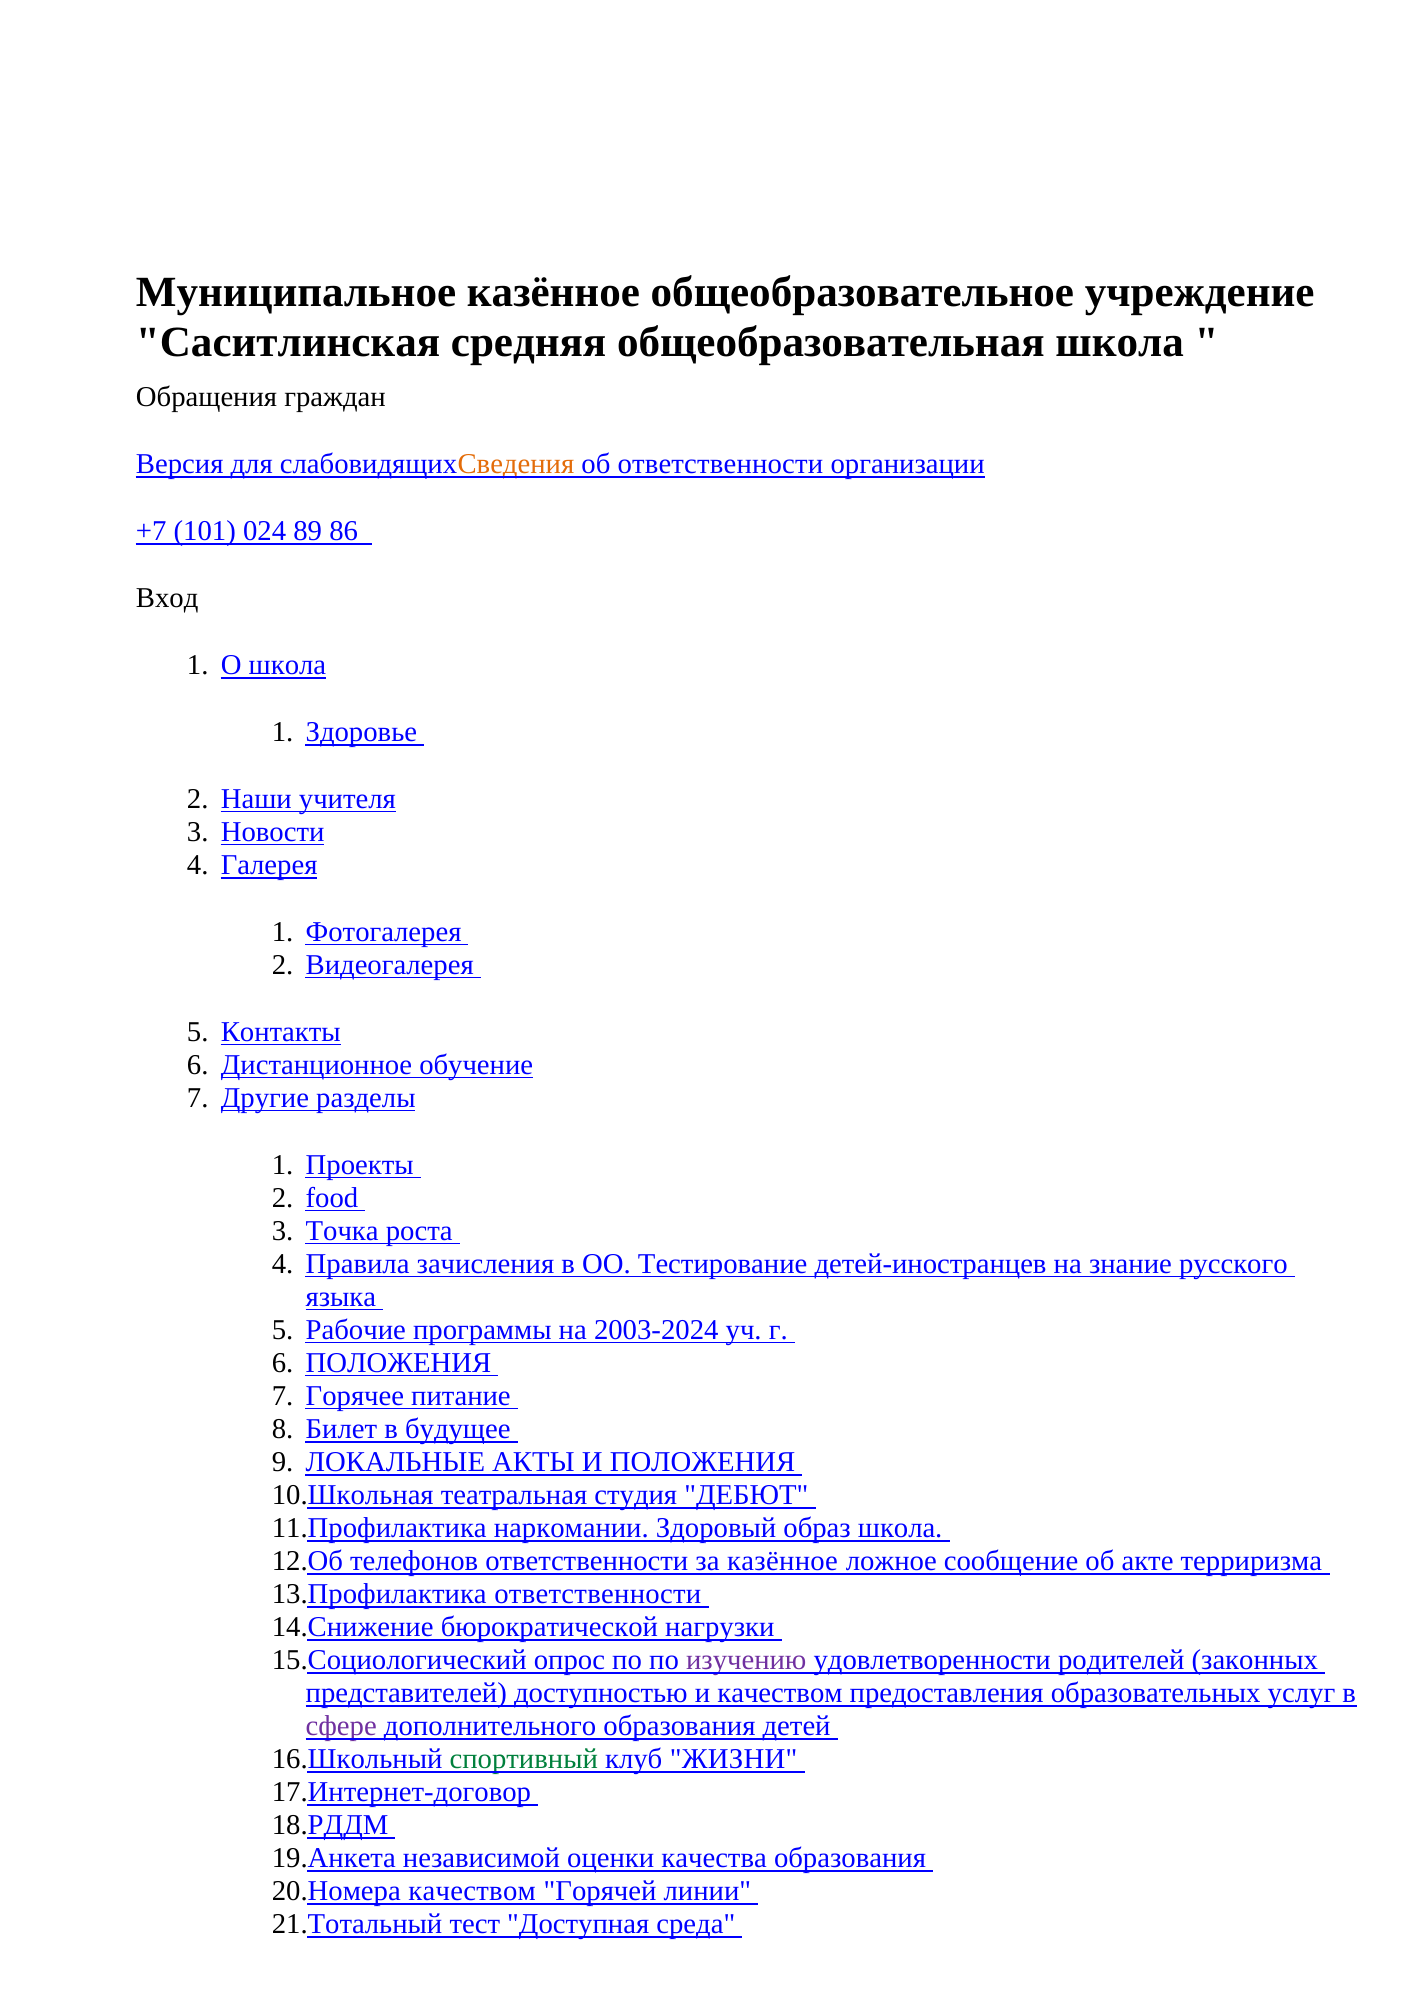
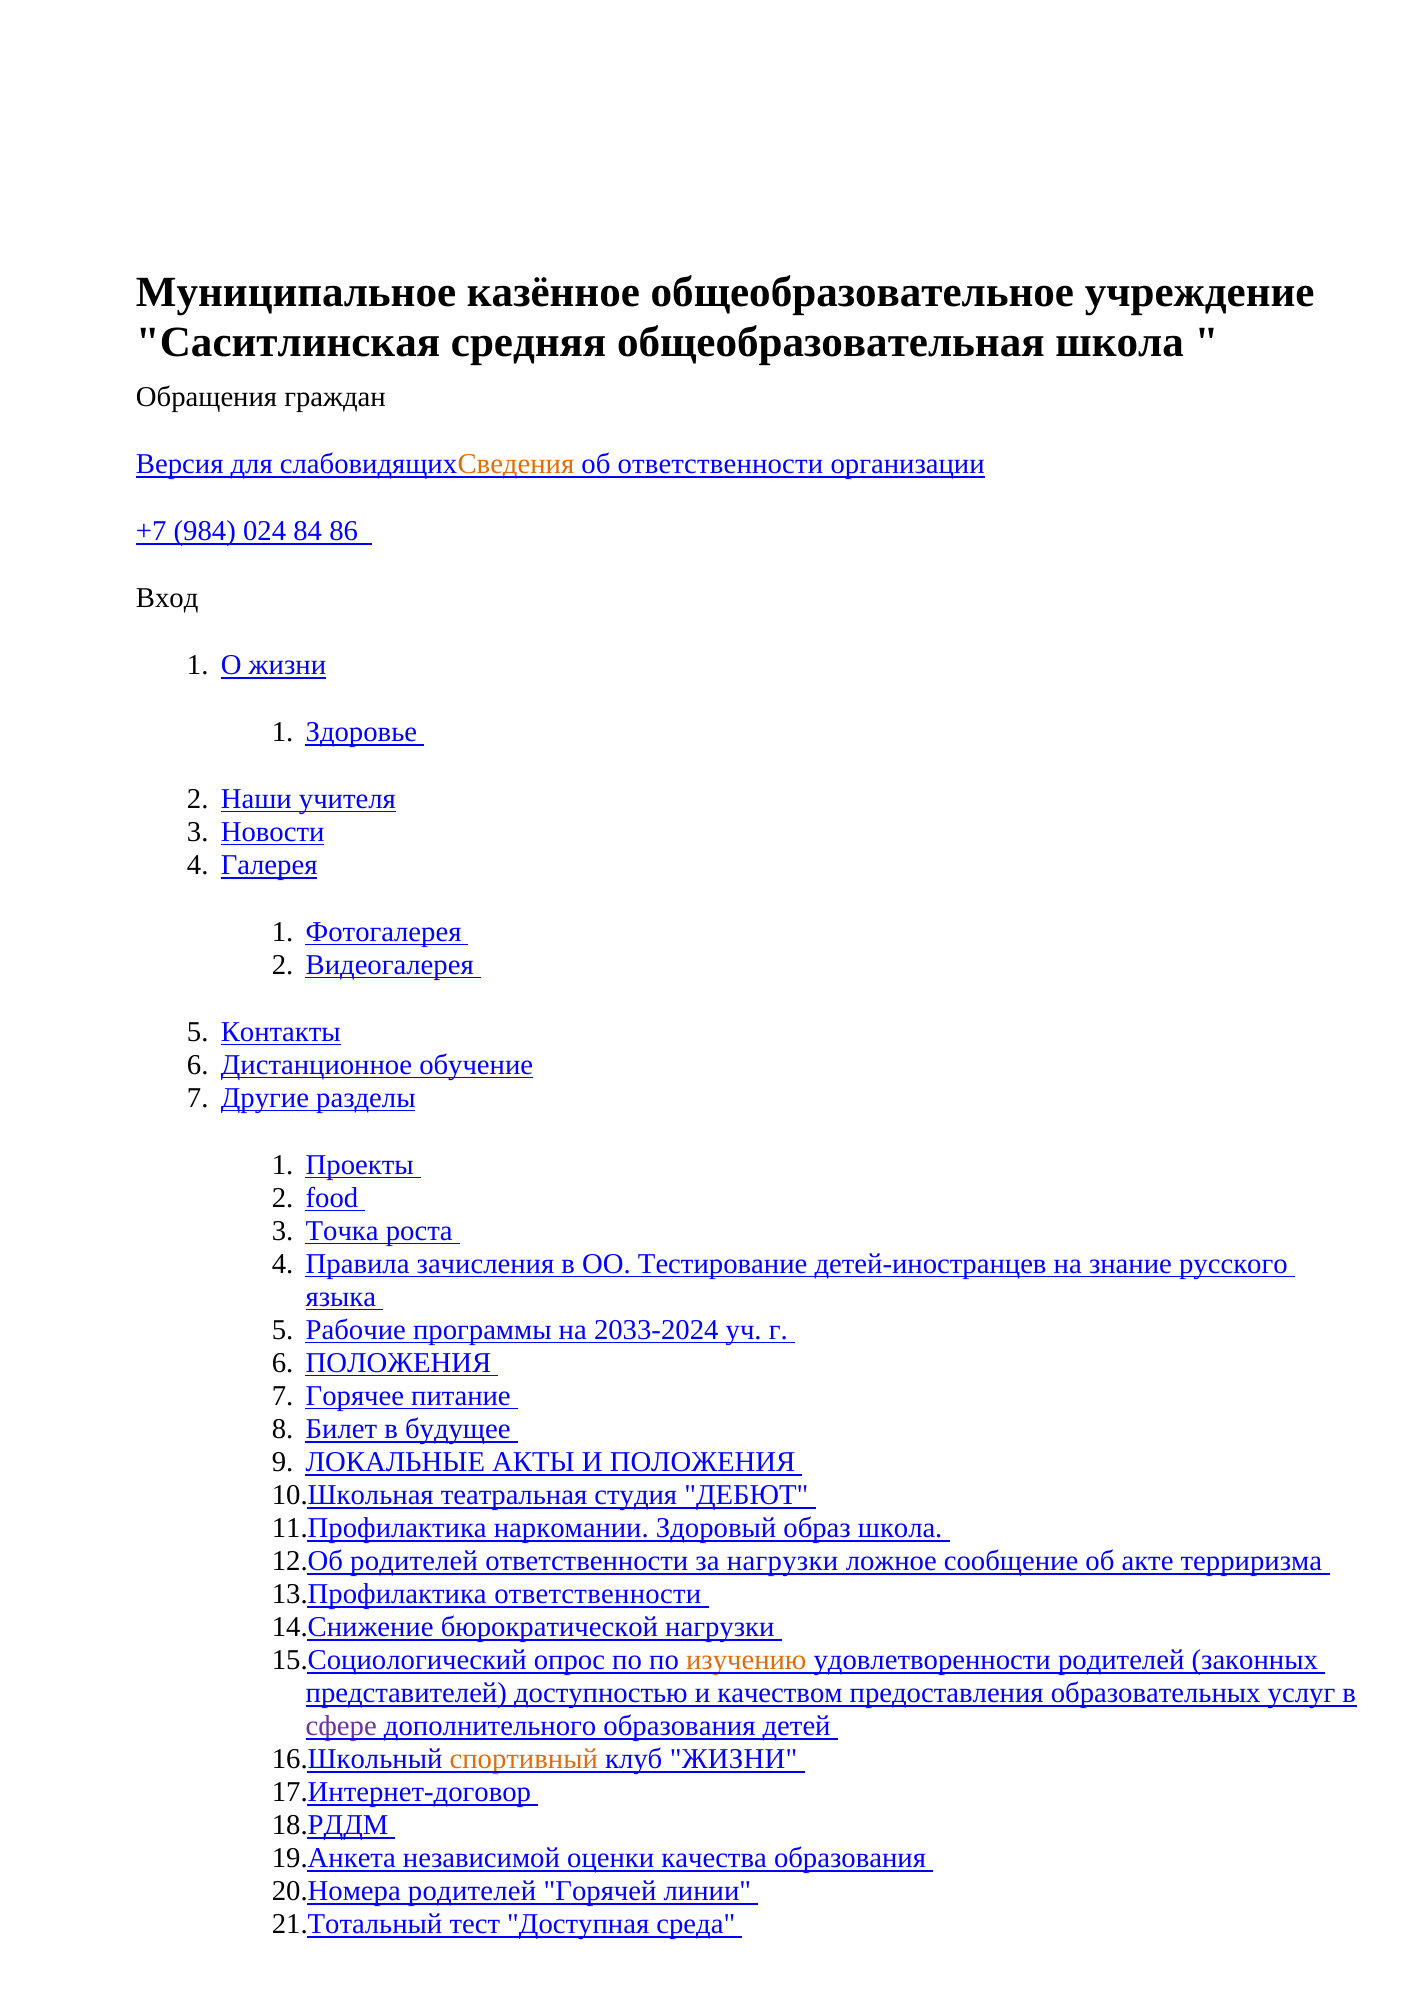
101: 101 -> 984
89: 89 -> 84
О школа: школа -> жизни
2003-2024: 2003-2024 -> 2033-2024
телефонов at (414, 1561): телефонов -> родителей
за казённое: казённое -> нагрузки
изучению colour: purple -> orange
спортивный colour: green -> orange
качеством at (472, 1892): качеством -> родителей
